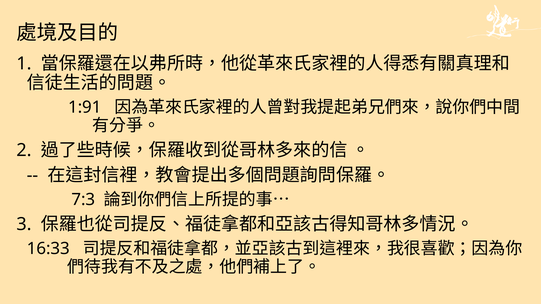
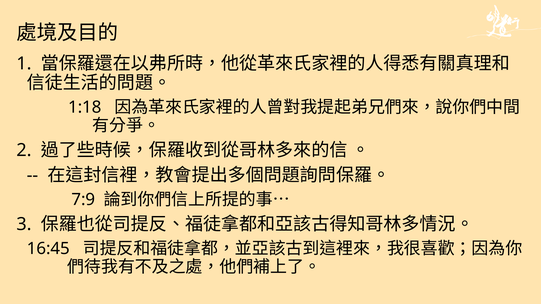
1:91: 1:91 -> 1:18
7:3: 7:3 -> 7:9
16:33: 16:33 -> 16:45
